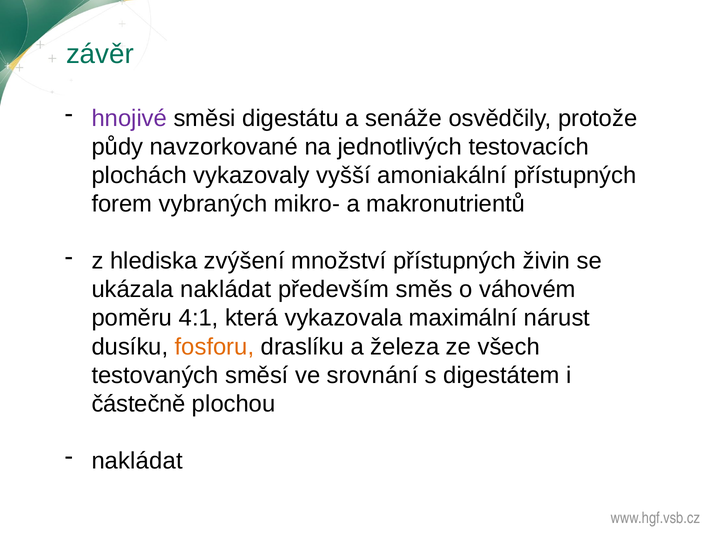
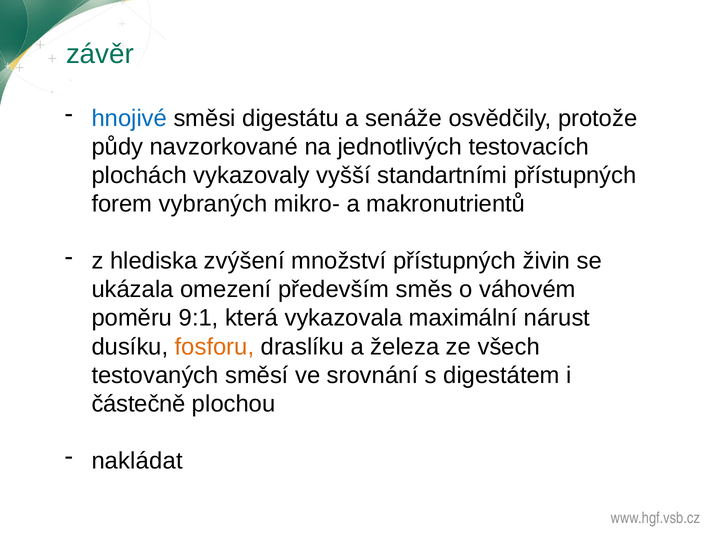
hnojivé colour: purple -> blue
amoniakální: amoniakální -> standartními
ukázala nakládat: nakládat -> omezení
4:1: 4:1 -> 9:1
